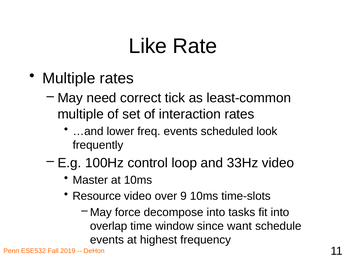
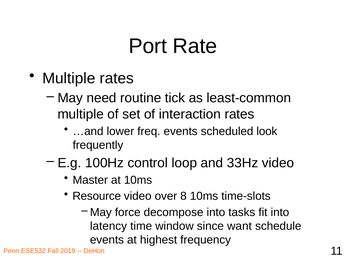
Like: Like -> Port
correct: correct -> routine
9: 9 -> 8
overlap: overlap -> latency
